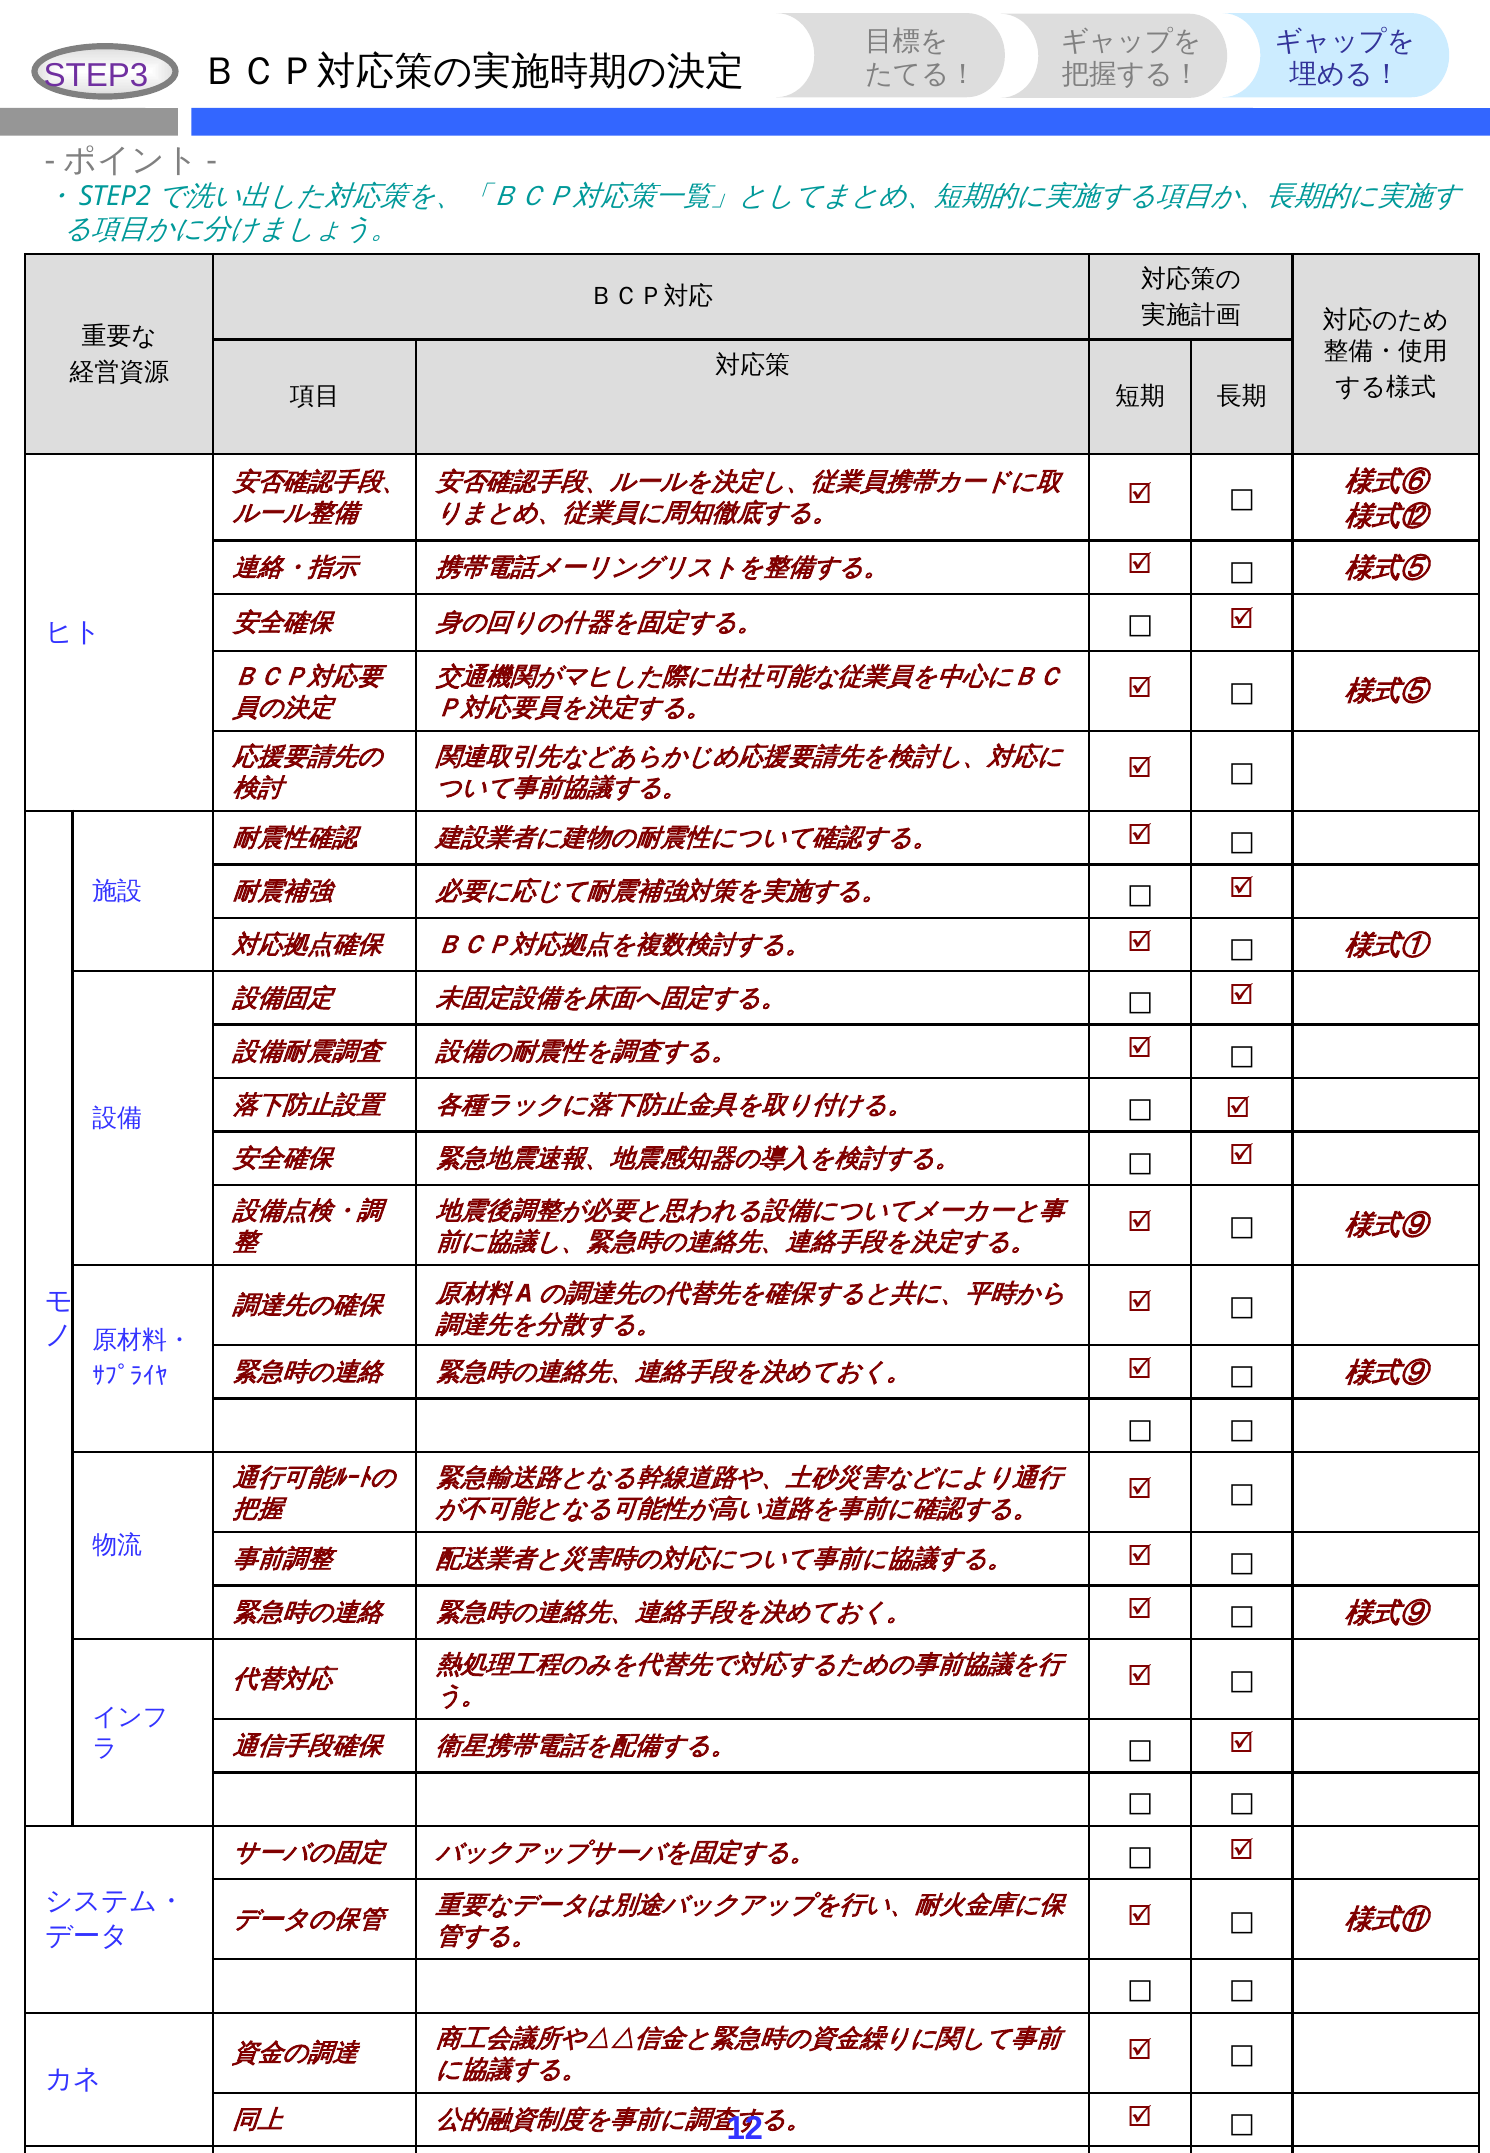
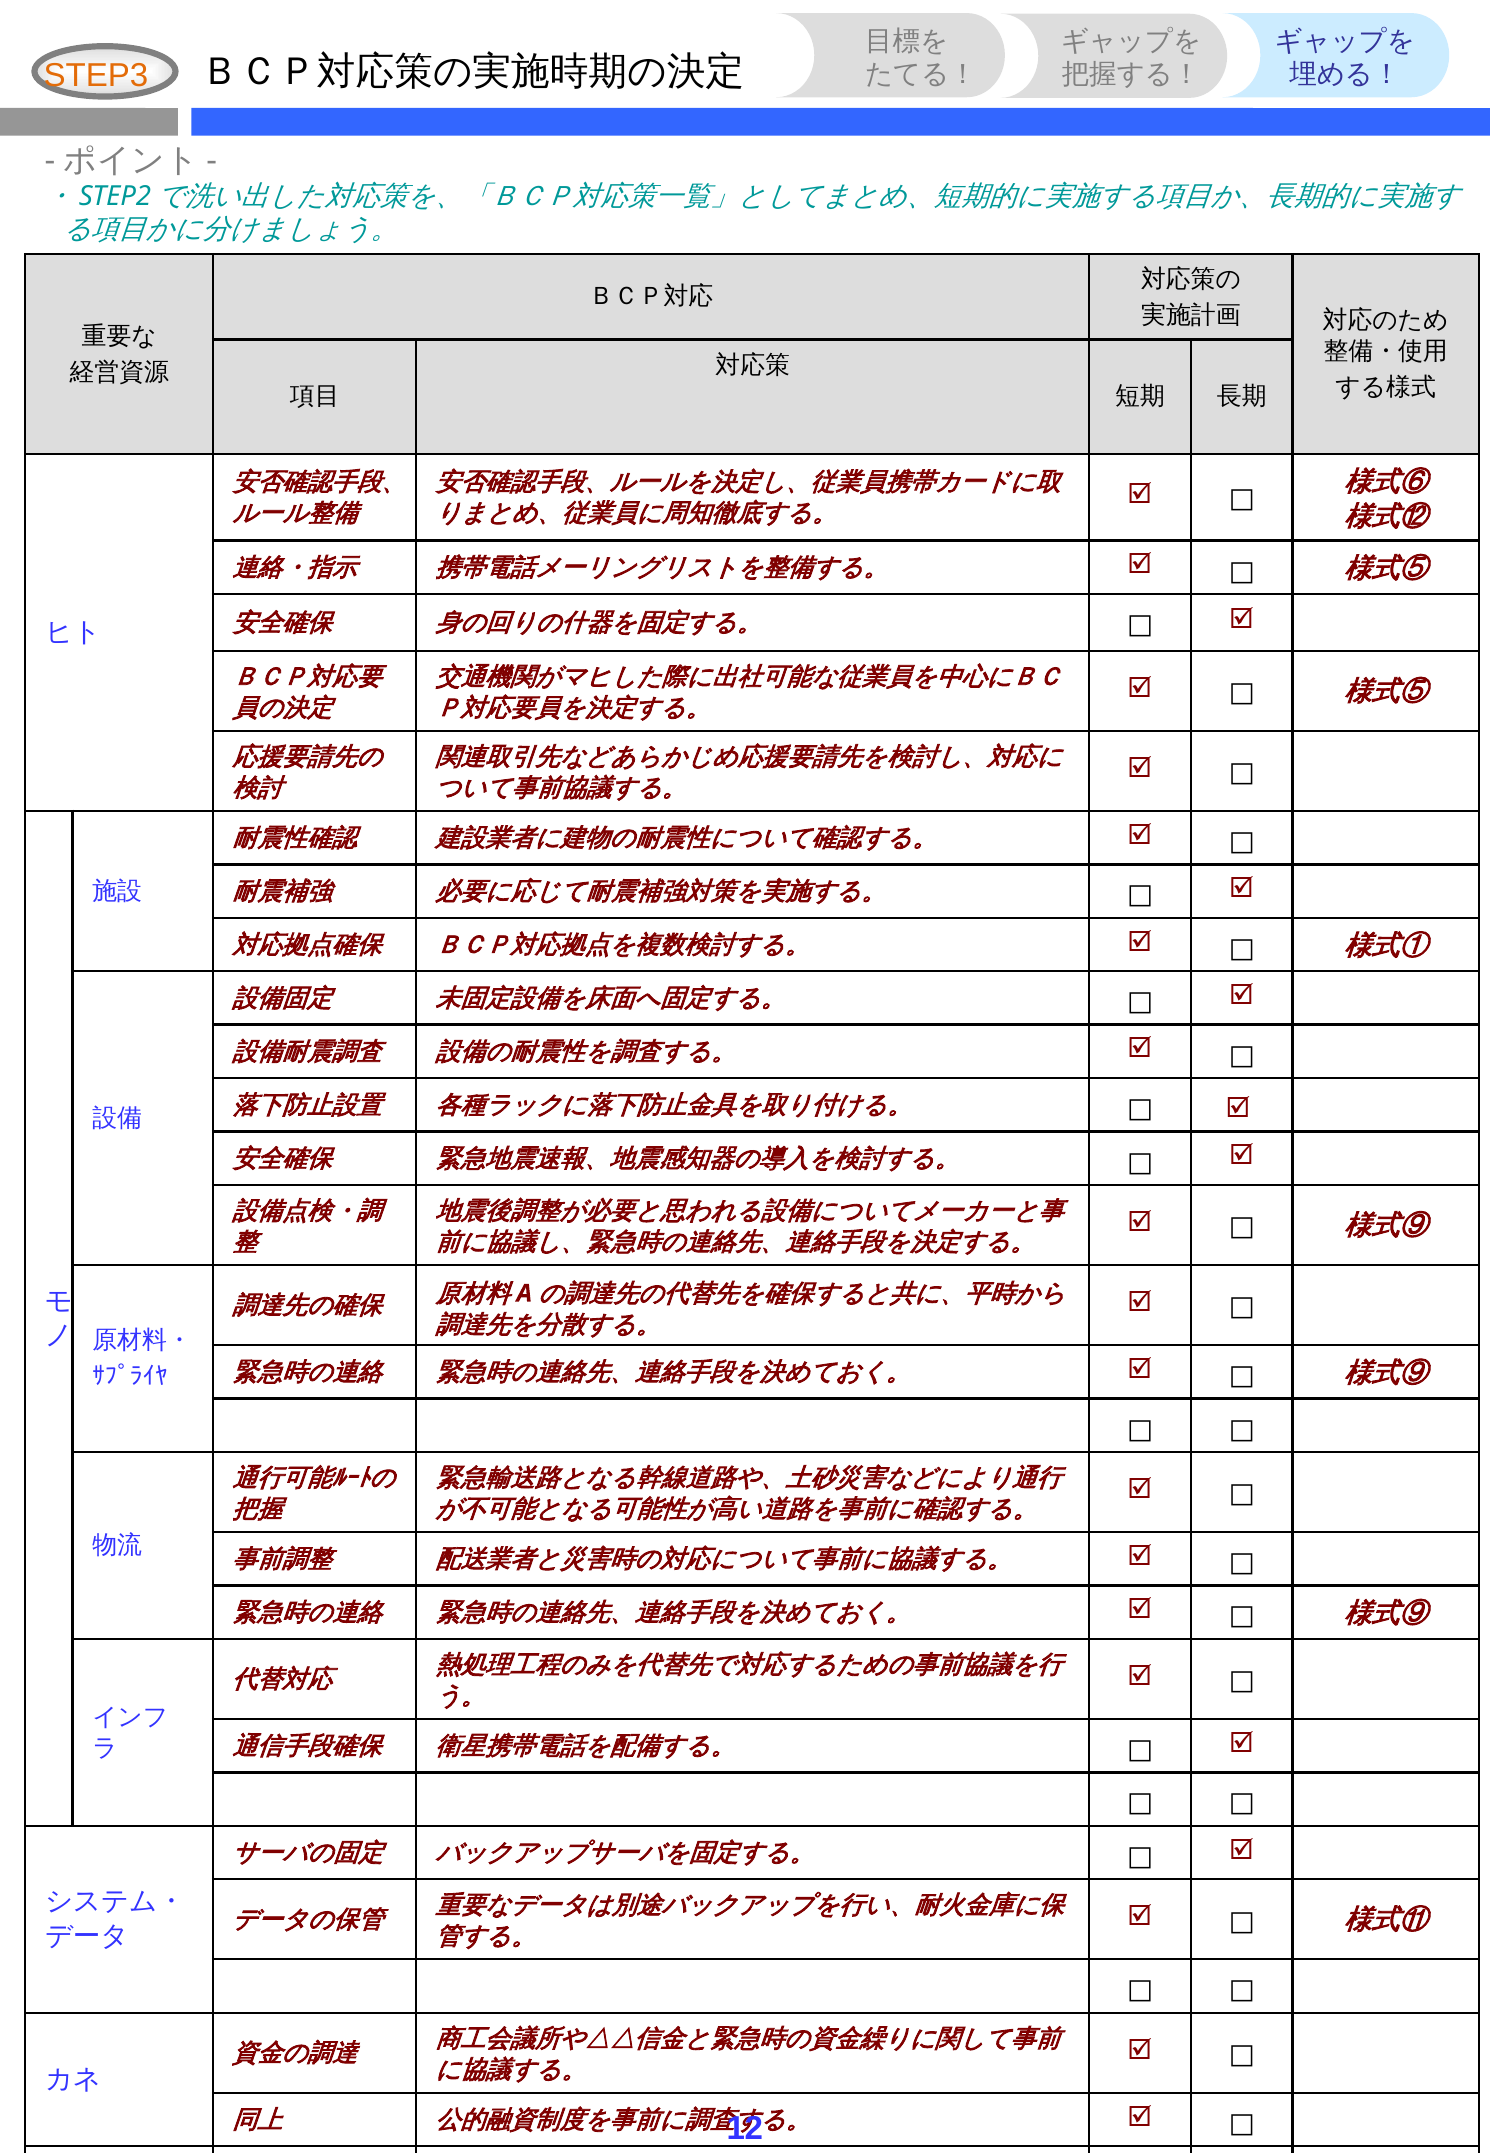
STEP3 colour: purple -> orange
